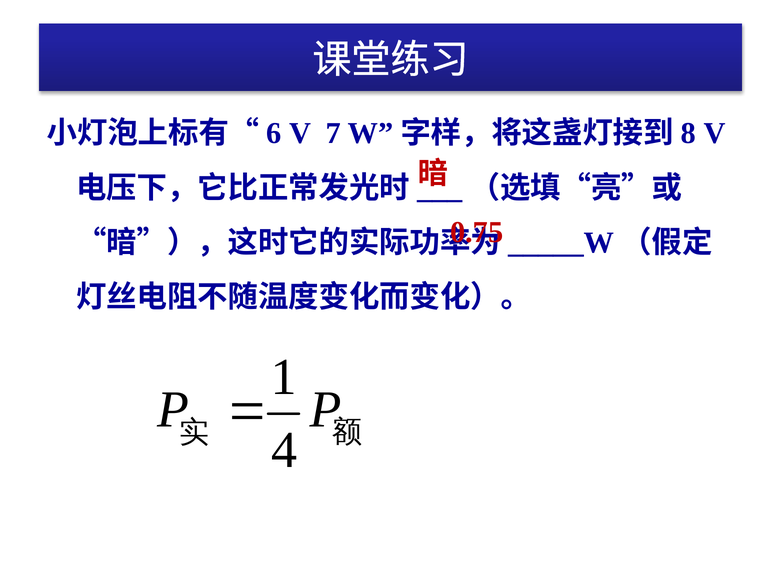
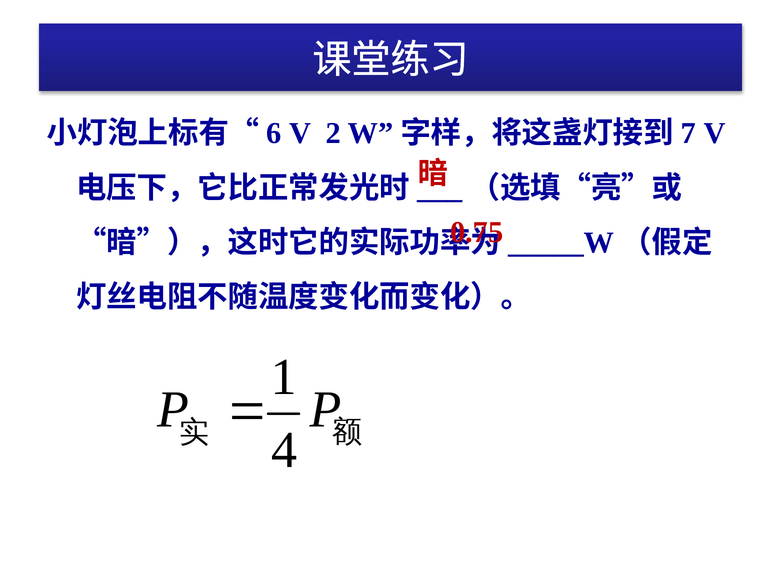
7: 7 -> 2
8: 8 -> 7
